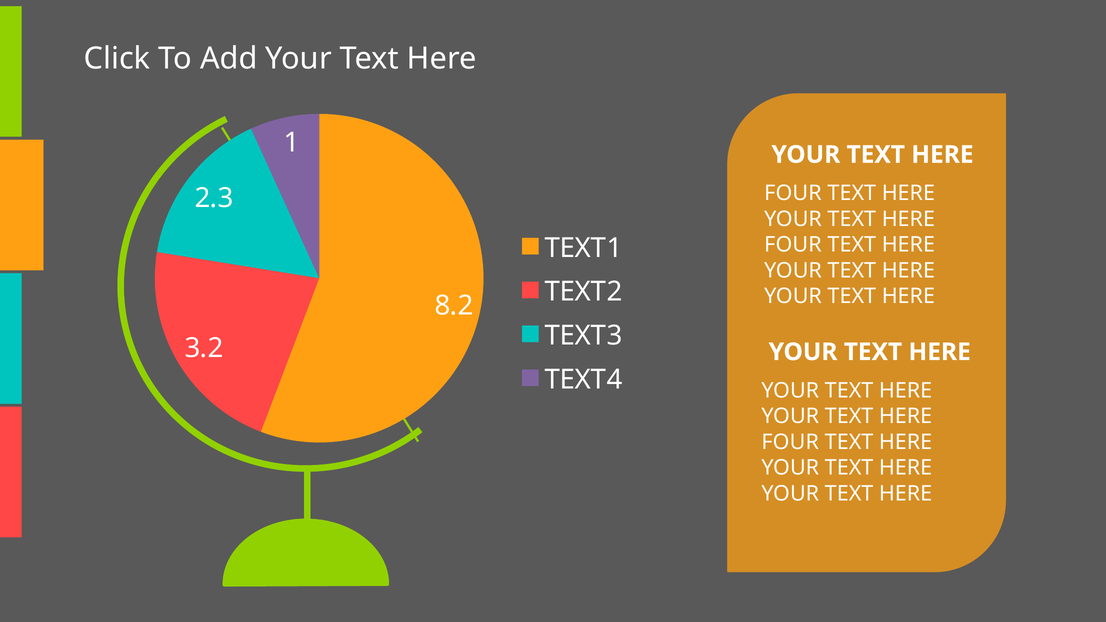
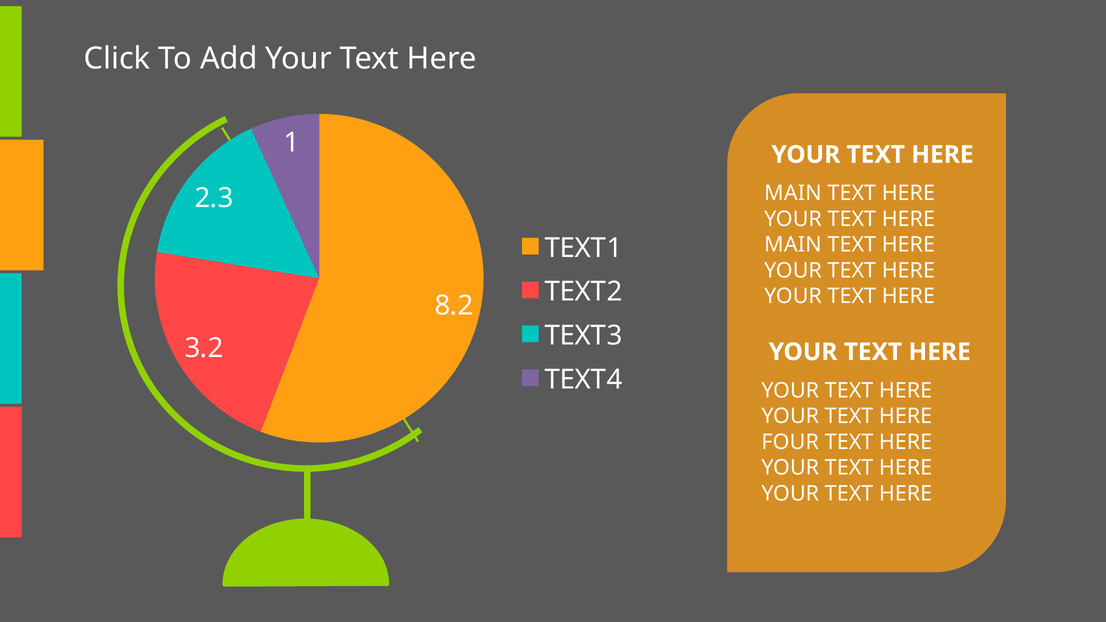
FOUR at (793, 193): FOUR -> MAIN
FOUR at (793, 245): FOUR -> MAIN
